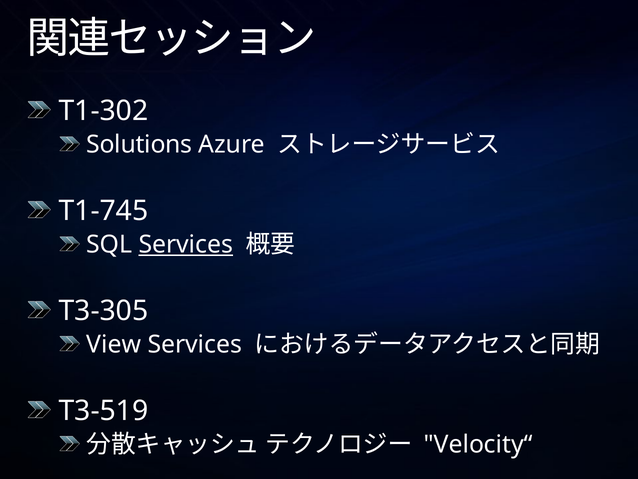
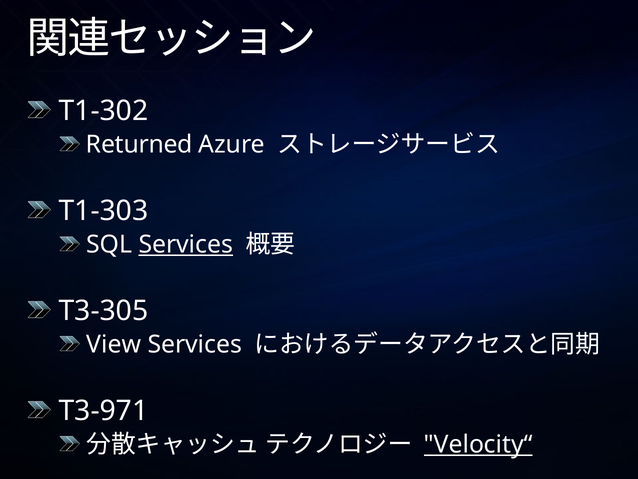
Solutions: Solutions -> Returned
T1-745: T1-745 -> T1-303
T3-519: T3-519 -> T3-971
Velocity“ underline: none -> present
